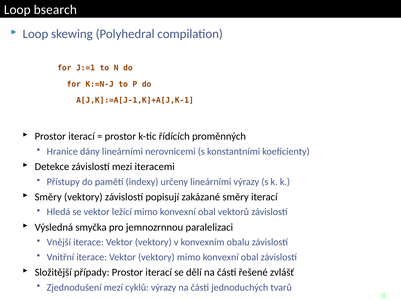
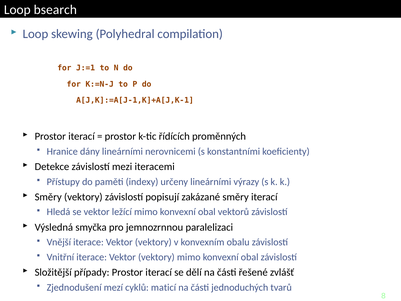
cyklů výrazy: výrazy -> maticí
